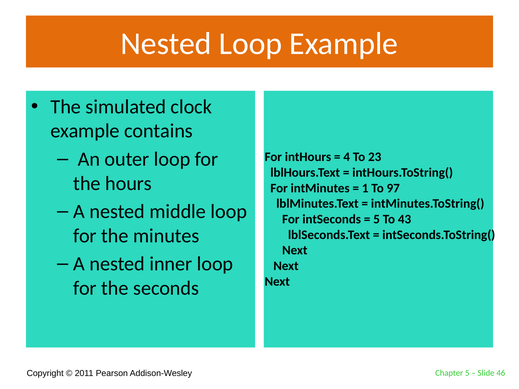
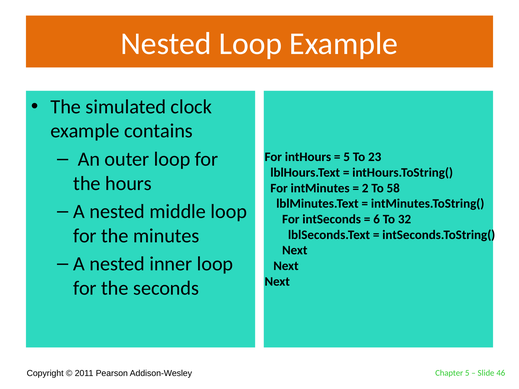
4 at (347, 157): 4 -> 5
1: 1 -> 2
97: 97 -> 58
5 at (377, 219): 5 -> 6
43: 43 -> 32
